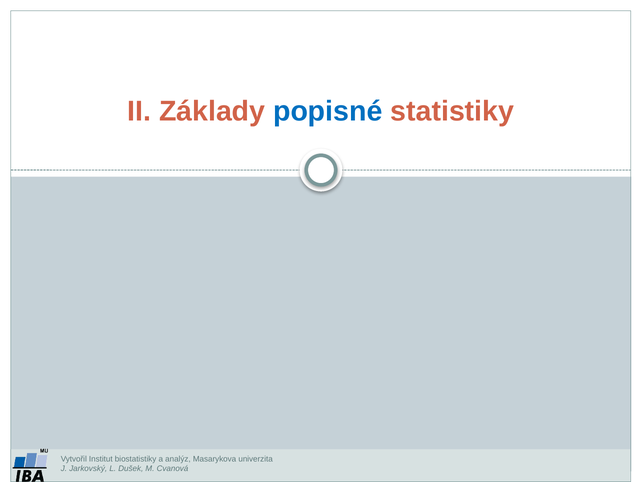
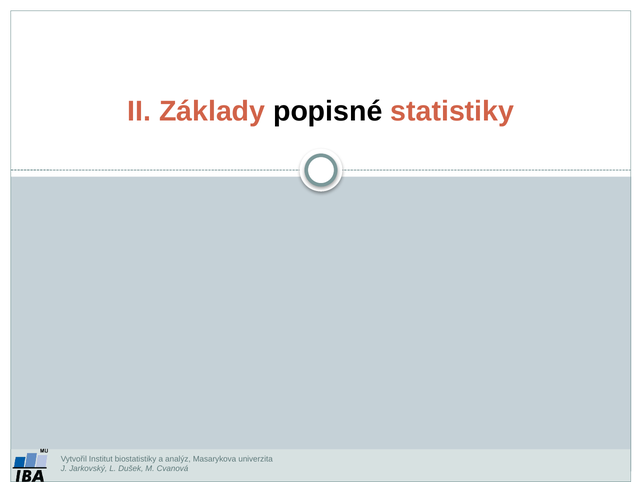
popisné colour: blue -> black
